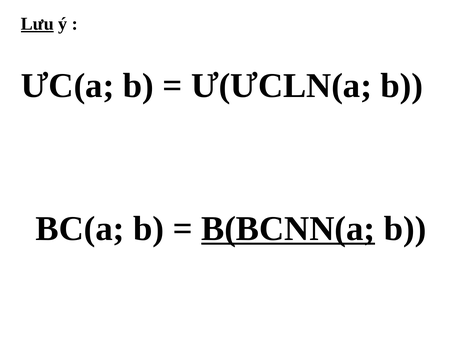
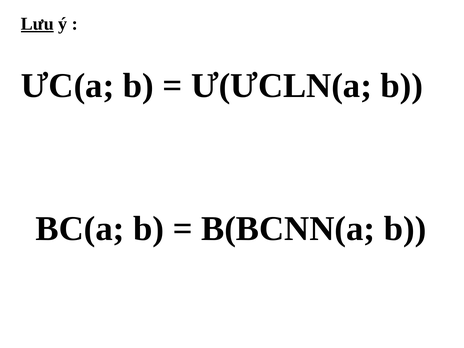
B(BCNN(a underline: present -> none
